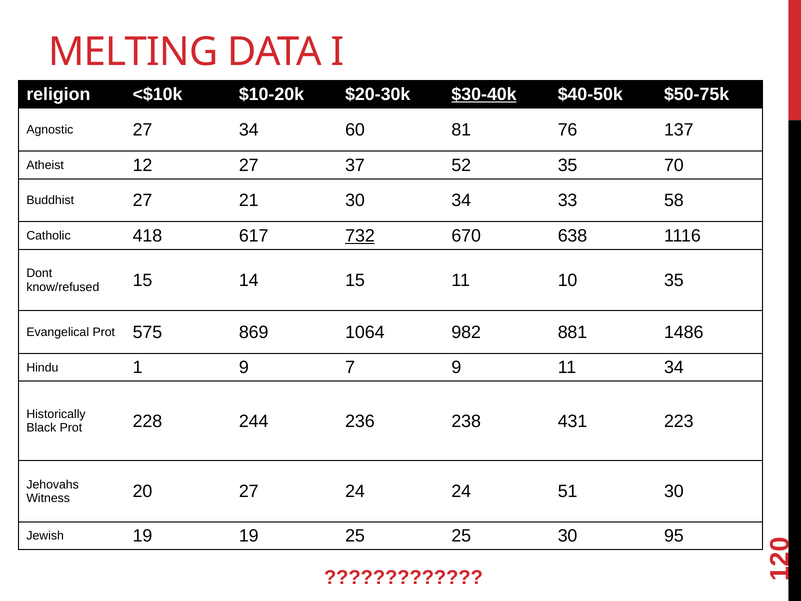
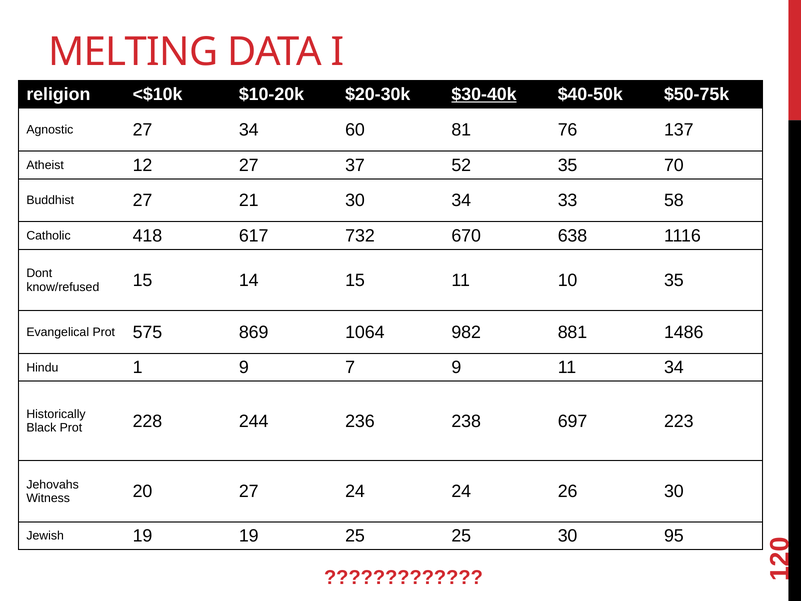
732 underline: present -> none
431: 431 -> 697
51: 51 -> 26
